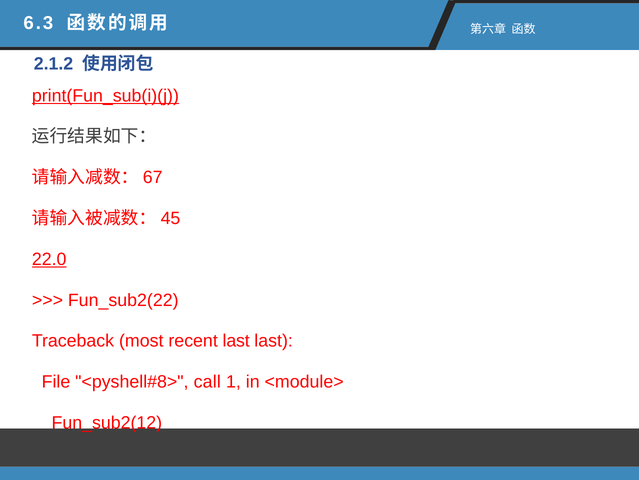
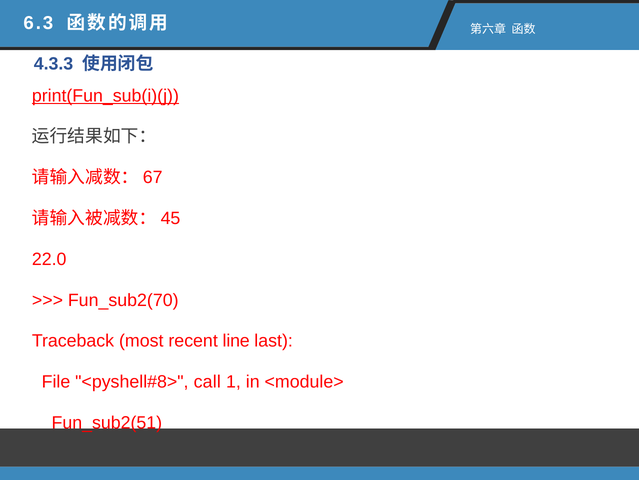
2.1.2: 2.1.2 -> 4.3.3
22.0 underline: present -> none
Fun_sub2(22: Fun_sub2(22 -> Fun_sub2(70
recent last: last -> line
Fun_sub2(12: Fun_sub2(12 -> Fun_sub2(51
